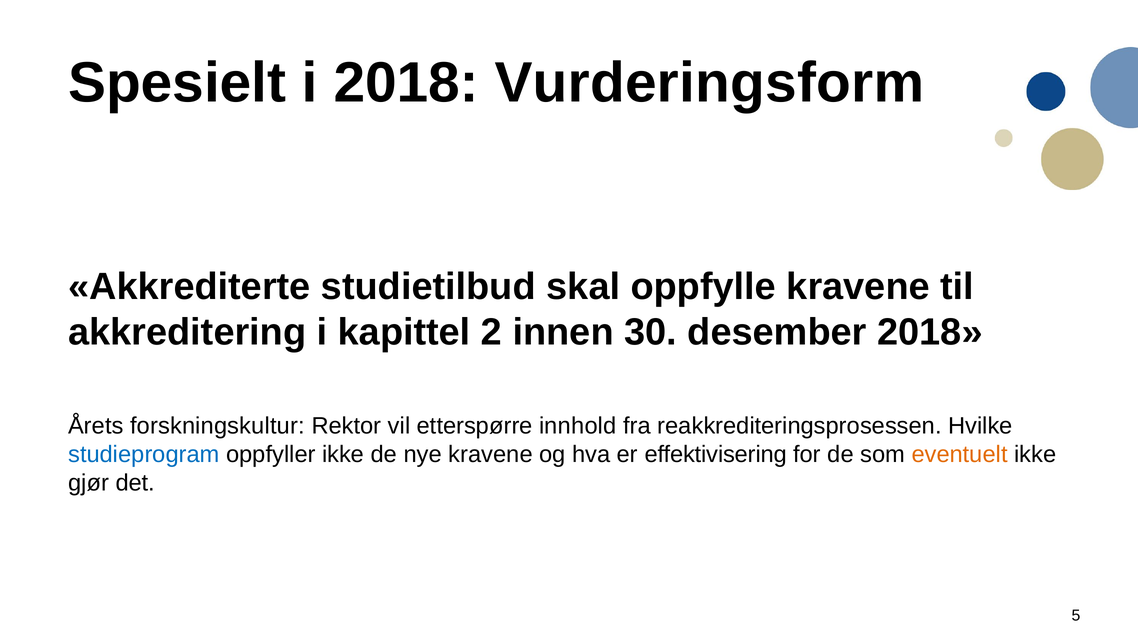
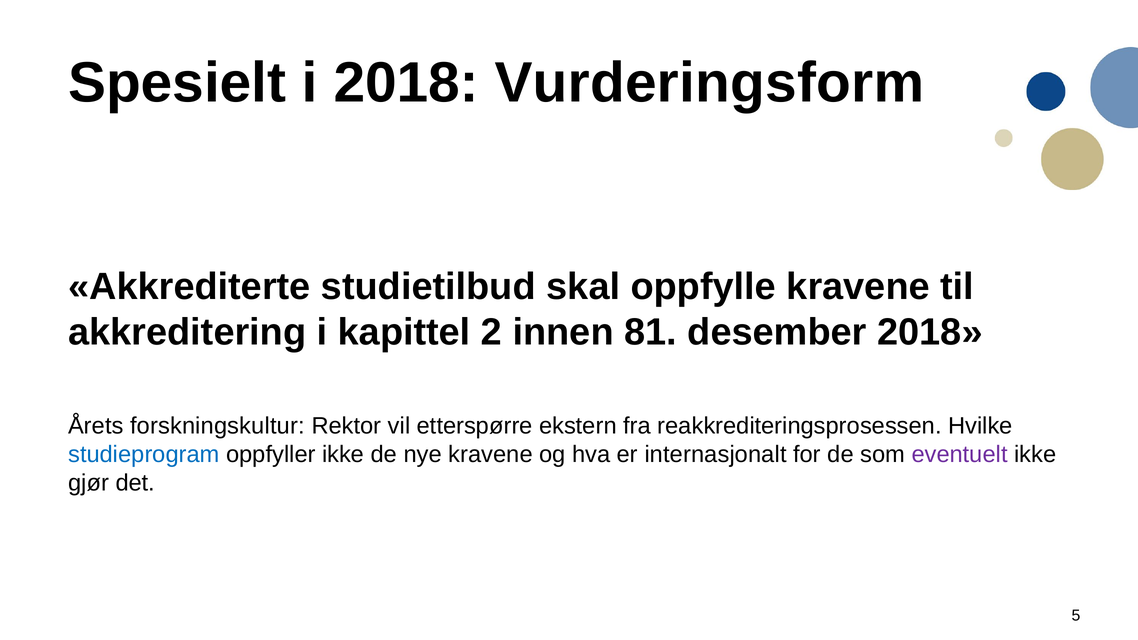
30: 30 -> 81
innhold: innhold -> ekstern
effektivisering: effektivisering -> internasjonalt
eventuelt colour: orange -> purple
